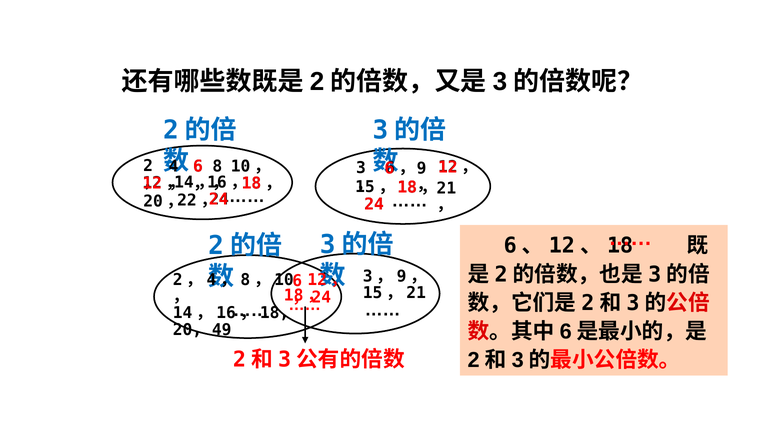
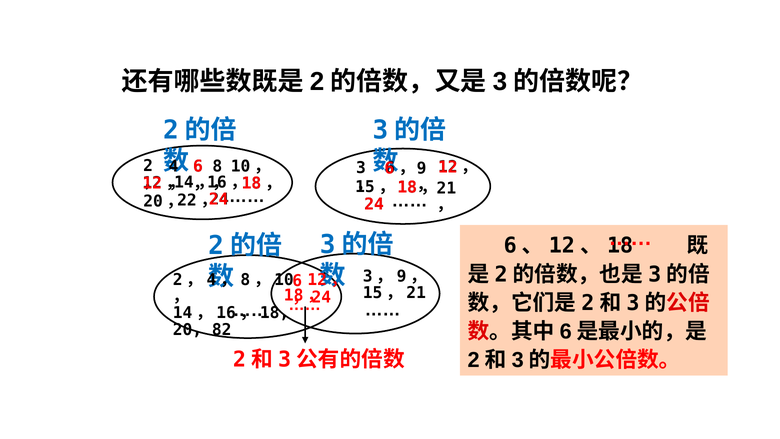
49: 49 -> 82
